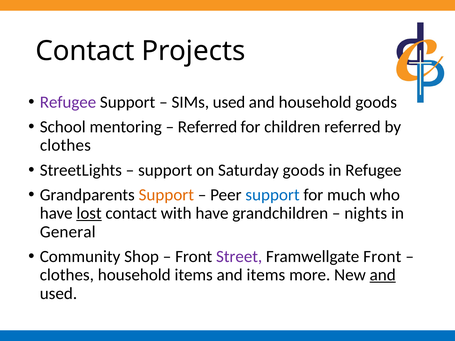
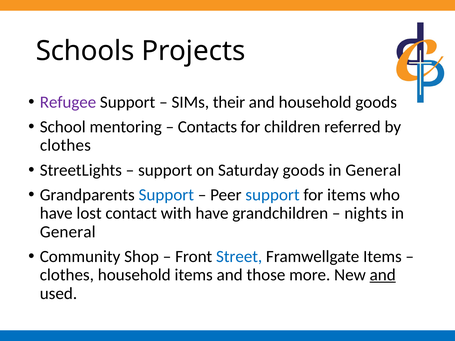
Contact at (85, 51): Contact -> Schools
SIMs used: used -> their
Referred at (207, 127): Referred -> Contacts
Refugee at (373, 170): Refugee -> General
Support at (166, 195) colour: orange -> blue
for much: much -> items
lost underline: present -> none
Street colour: purple -> blue
Framwellgate Front: Front -> Items
and items: items -> those
